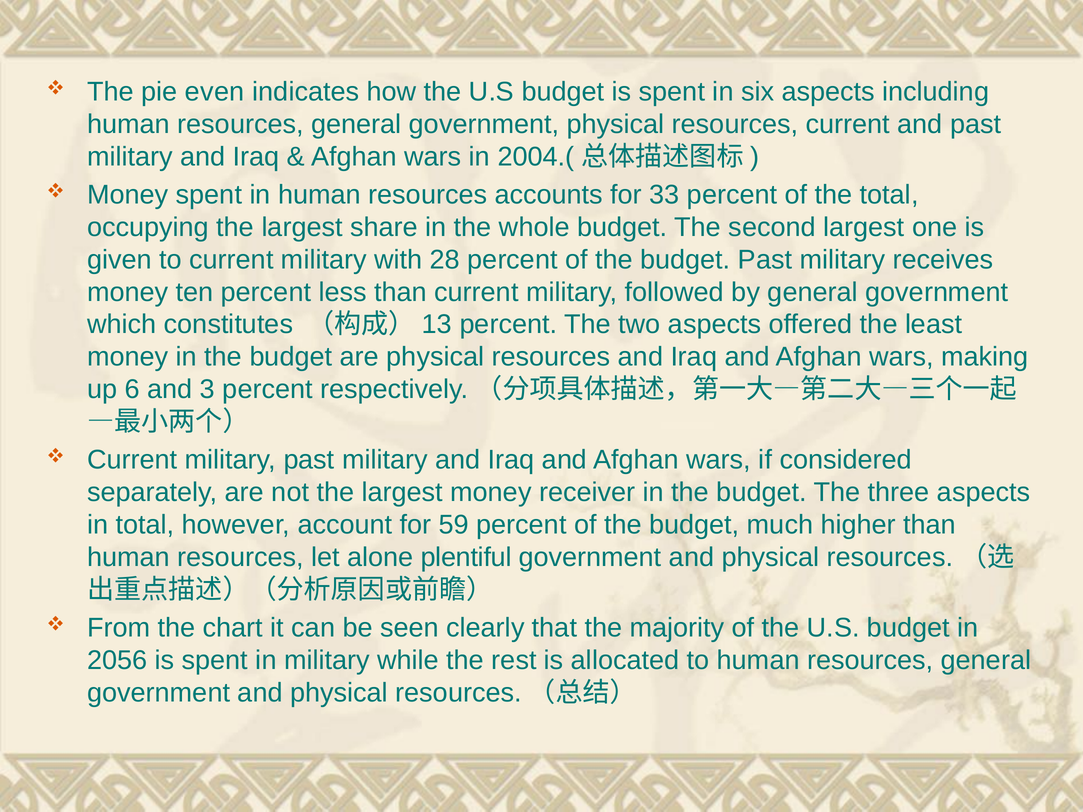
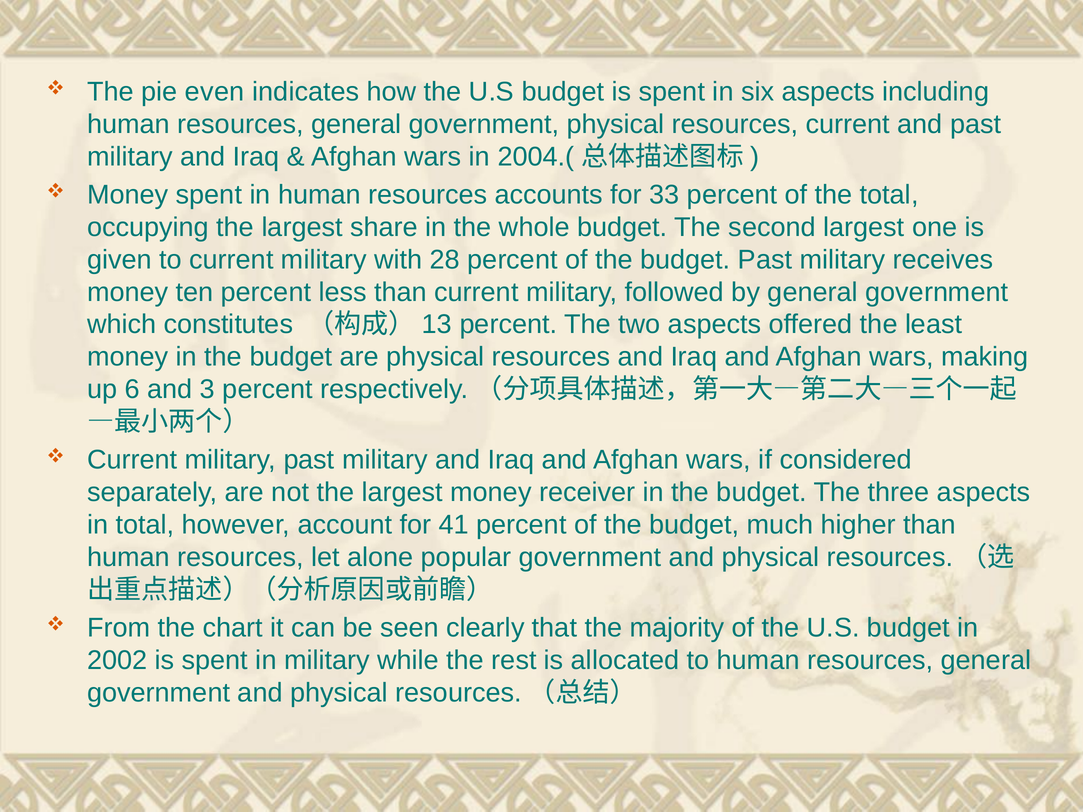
59: 59 -> 41
plentiful: plentiful -> popular
2056: 2056 -> 2002
